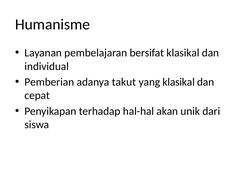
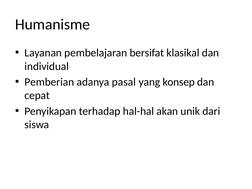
takut: takut -> pasal
yang klasikal: klasikal -> konsep
